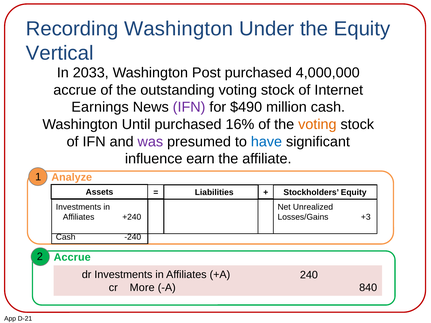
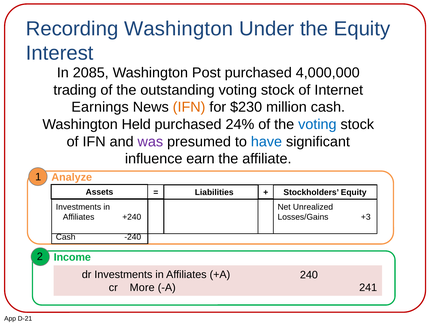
Vertical: Vertical -> Interest
2033: 2033 -> 2085
accrue at (75, 90): accrue -> trading
IFN at (189, 107) colour: purple -> orange
$490: $490 -> $230
Until: Until -> Held
16%: 16% -> 24%
voting at (317, 125) colour: orange -> blue
2 Accrue: Accrue -> Income
840: 840 -> 241
